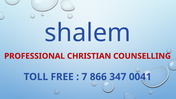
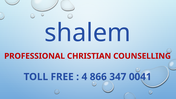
7: 7 -> 4
